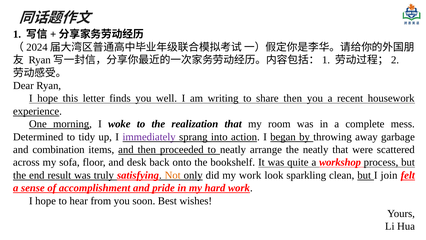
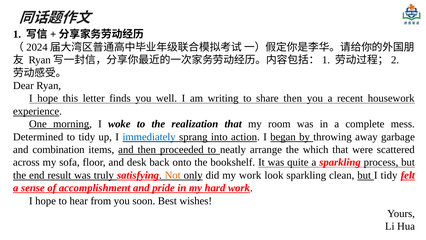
immediately colour: purple -> blue
the neatly: neatly -> which
a workshop: workshop -> sparkling
I join: join -> tidy
